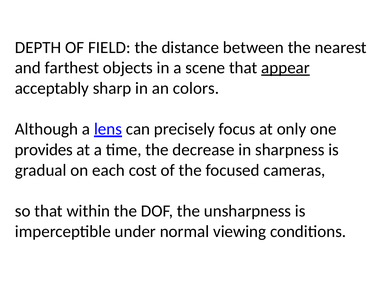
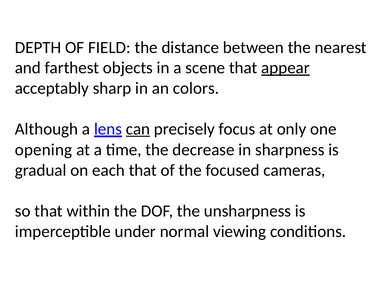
can underline: none -> present
provides: provides -> opening
each cost: cost -> that
